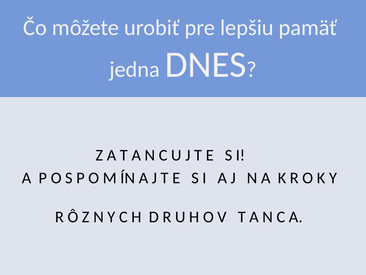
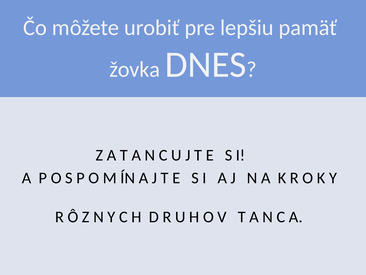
jedna: jedna -> žovka
